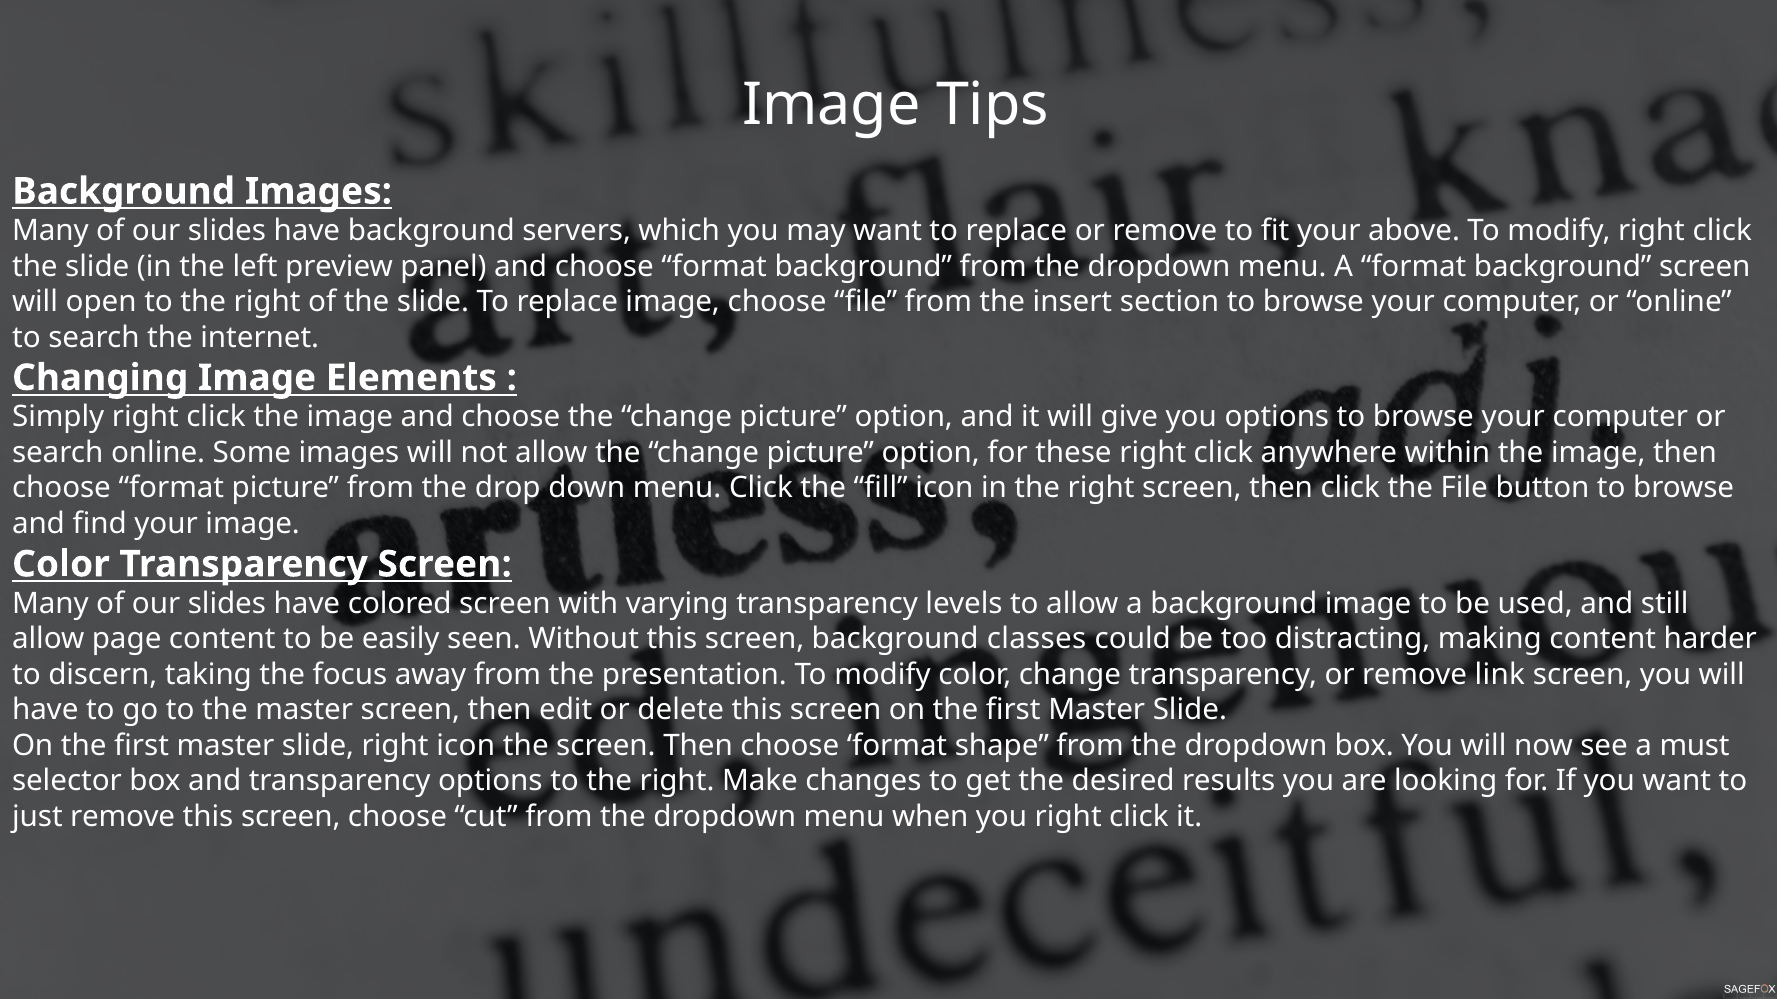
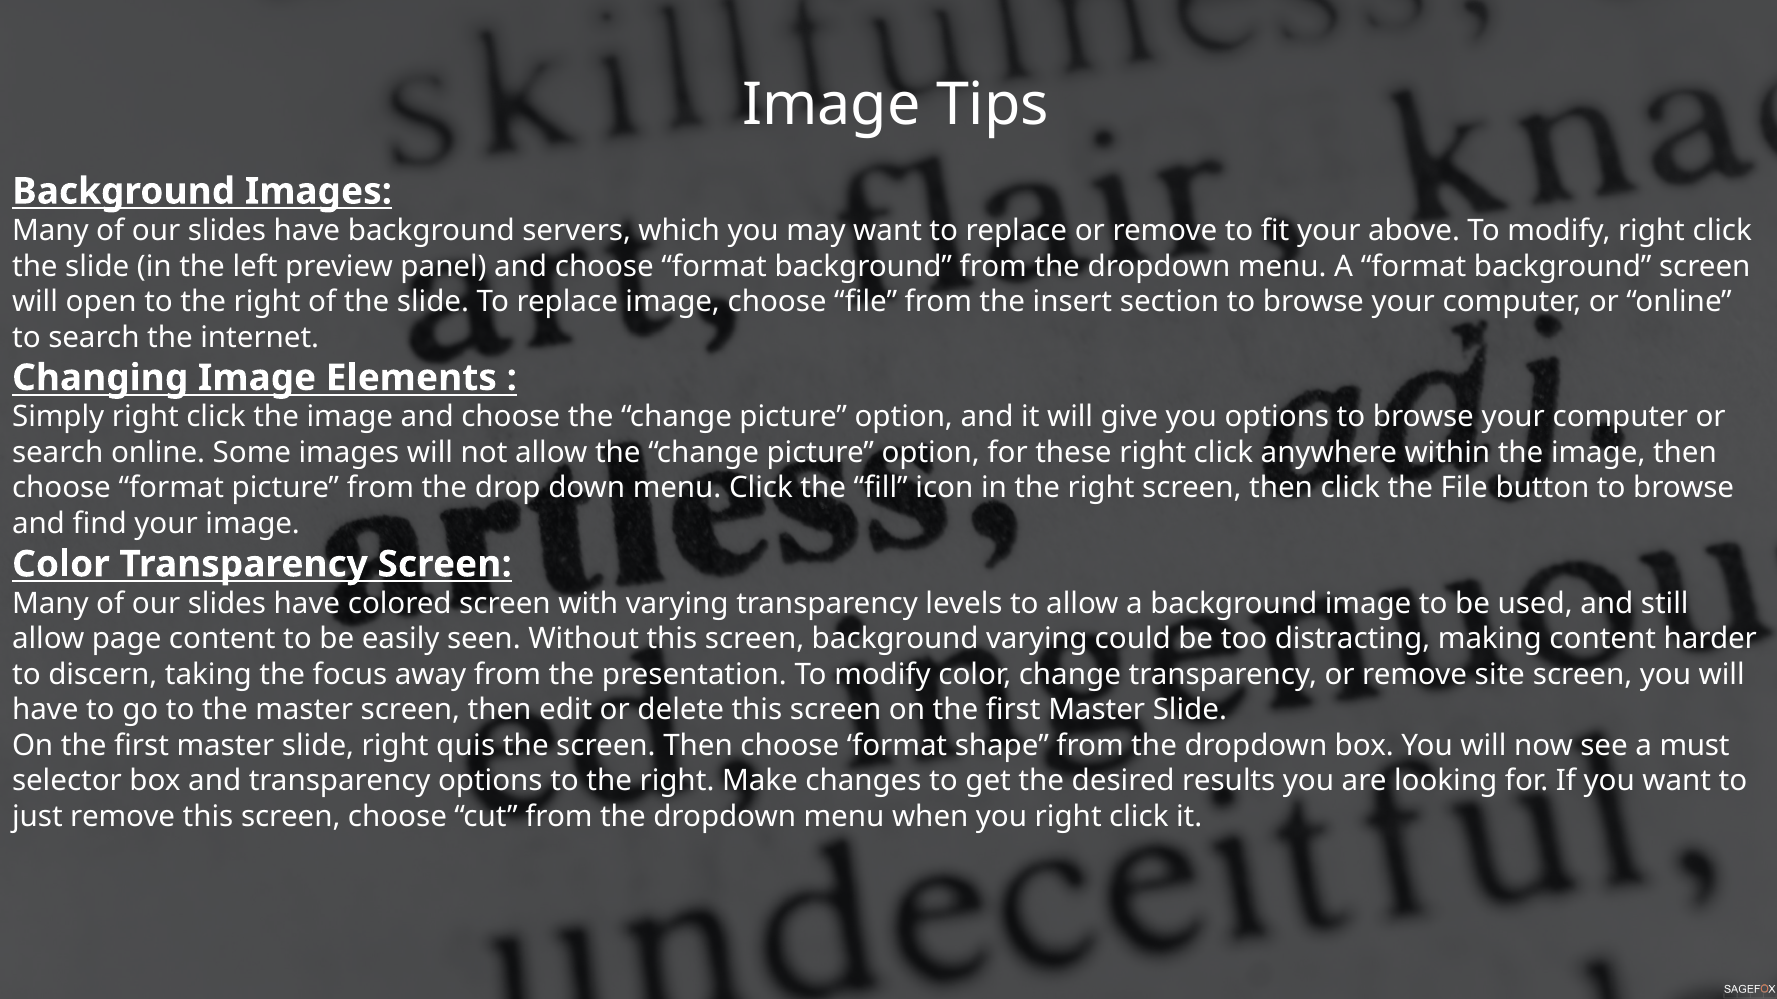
background classes: classes -> varying
link: link -> site
right icon: icon -> quis
